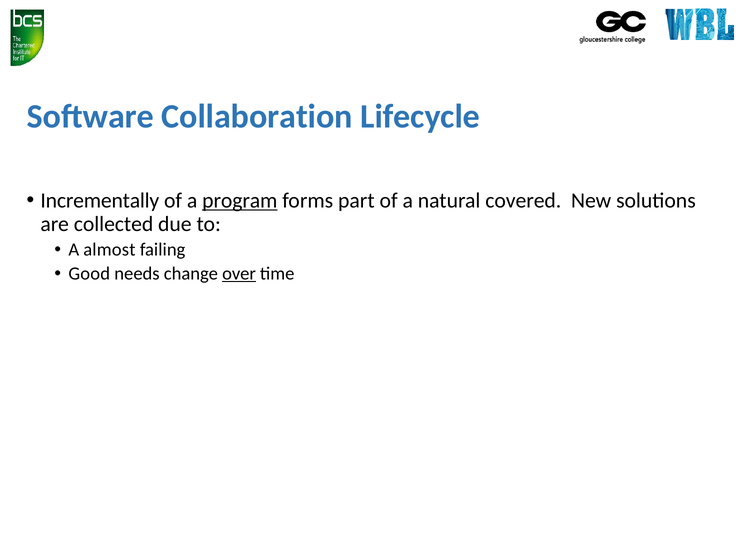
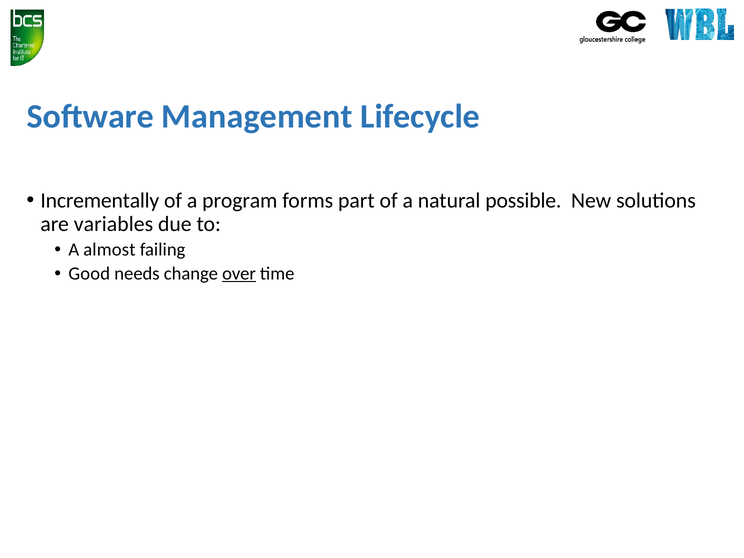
Collaboration: Collaboration -> Management
program underline: present -> none
covered: covered -> possible
collected: collected -> variables
